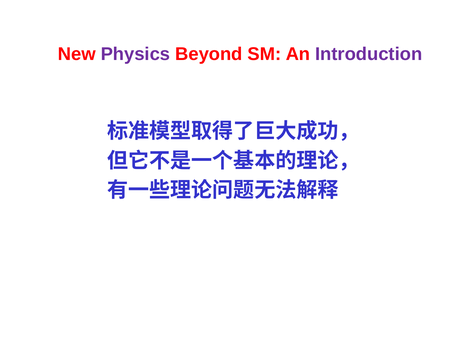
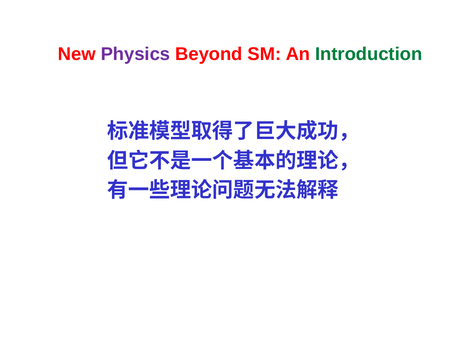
Introduction colour: purple -> green
